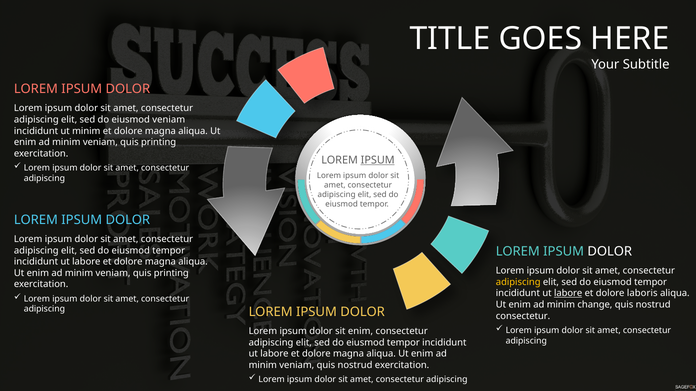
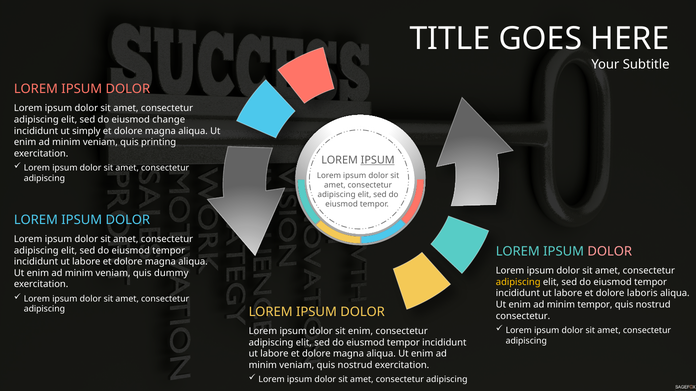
eiusmod veniam: veniam -> change
ut minim: minim -> simply
DOLOR at (610, 252) colour: white -> pink
printing at (171, 273): printing -> dummy
labore at (568, 294) underline: present -> none
minim change: change -> tempor
